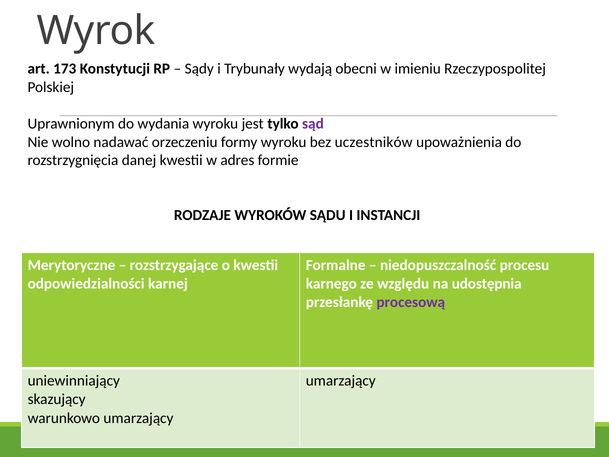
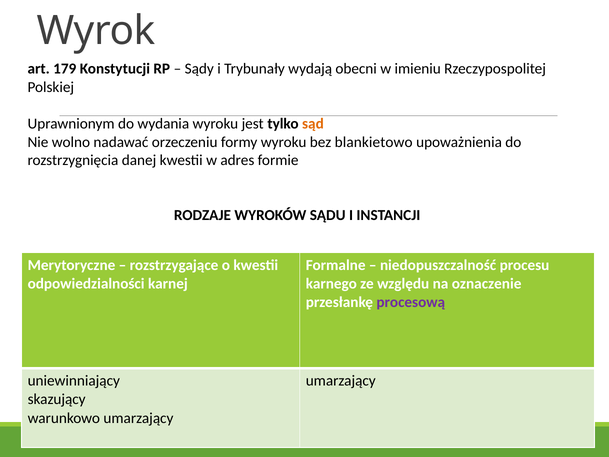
173: 173 -> 179
sąd colour: purple -> orange
uczestników: uczestników -> blankietowo
udostępnia: udostępnia -> oznaczenie
